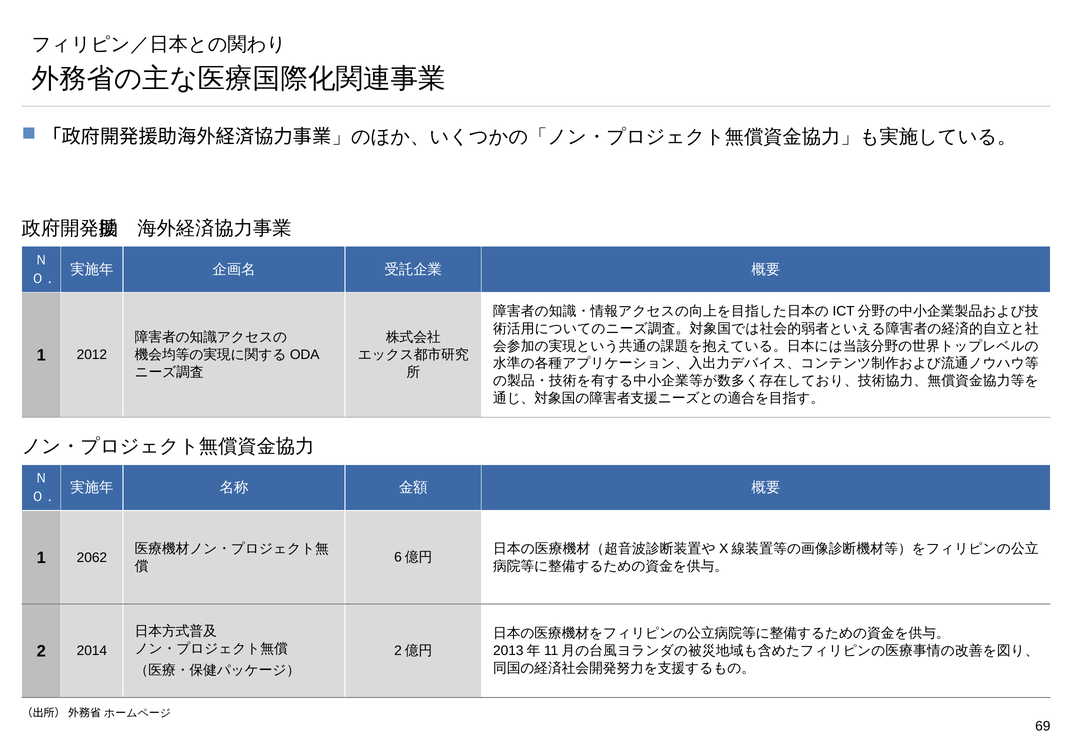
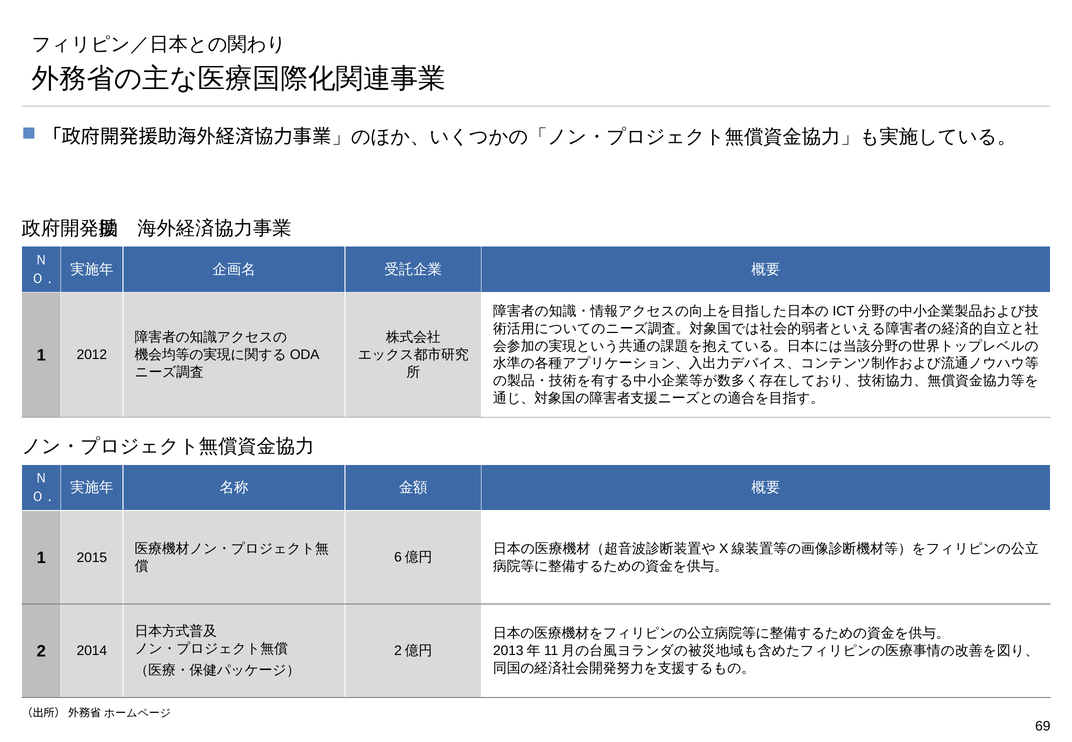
2062: 2062 -> 2015
